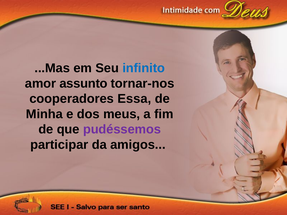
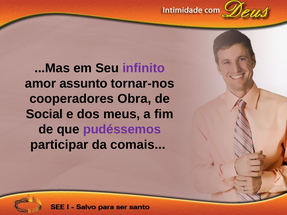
infinito colour: blue -> purple
Essa: Essa -> Obra
Minha: Minha -> Social
amigos: amigos -> comais
